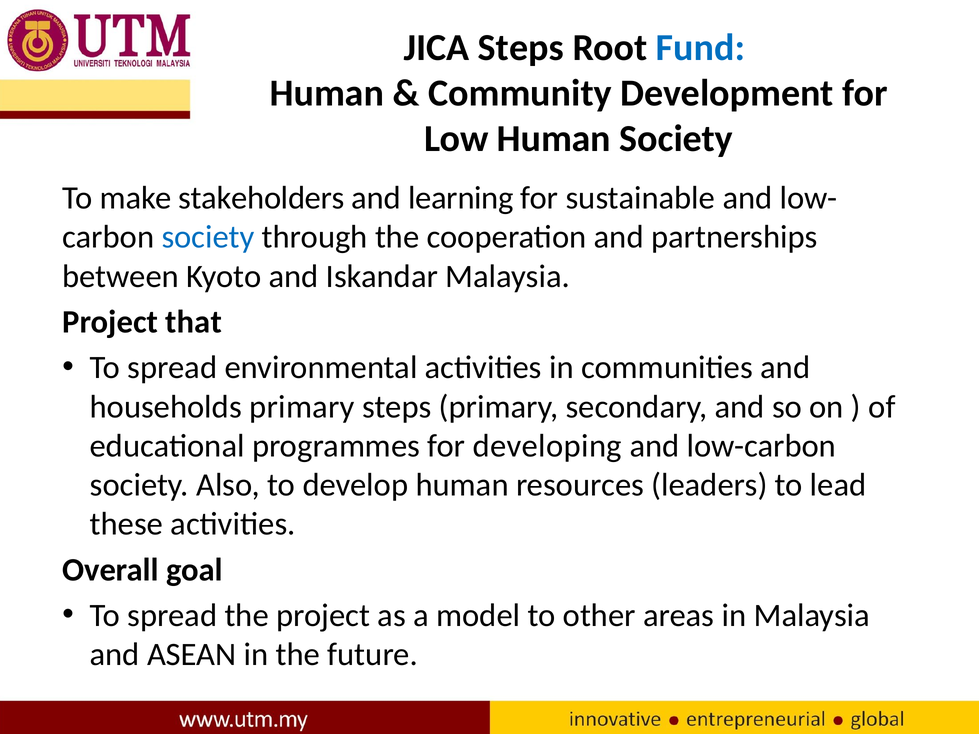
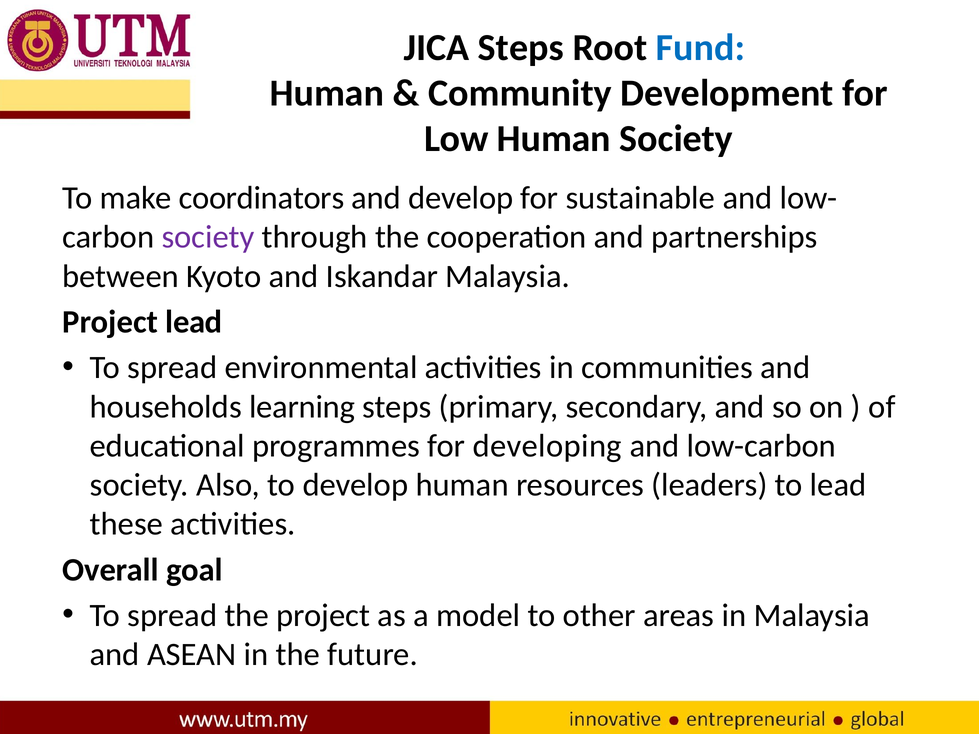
stakeholders: stakeholders -> coordinators
and learning: learning -> develop
society at (208, 237) colour: blue -> purple
Project that: that -> lead
households primary: primary -> learning
